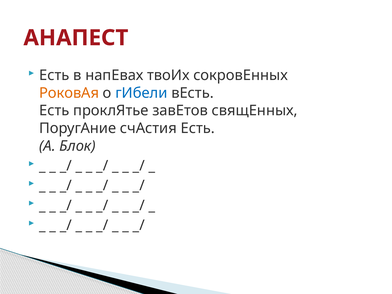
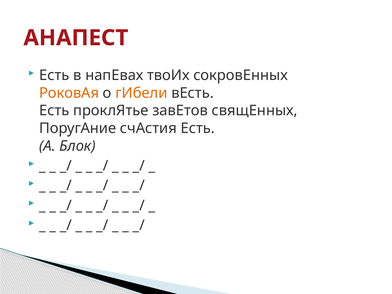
гИбели colour: blue -> orange
